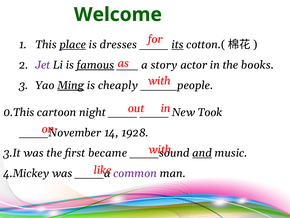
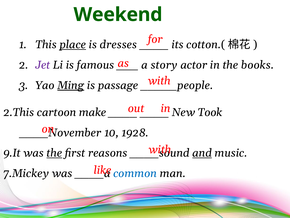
Welcome: Welcome -> Weekend
its underline: present -> none
famous underline: present -> none
cheaply: cheaply -> passage
0.This: 0.This -> 2.This
night: night -> make
14: 14 -> 10
3.It: 3.It -> 9.It
the at (54, 153) underline: none -> present
became: became -> reasons
4.Mickey: 4.Mickey -> 7.Mickey
common colour: purple -> blue
